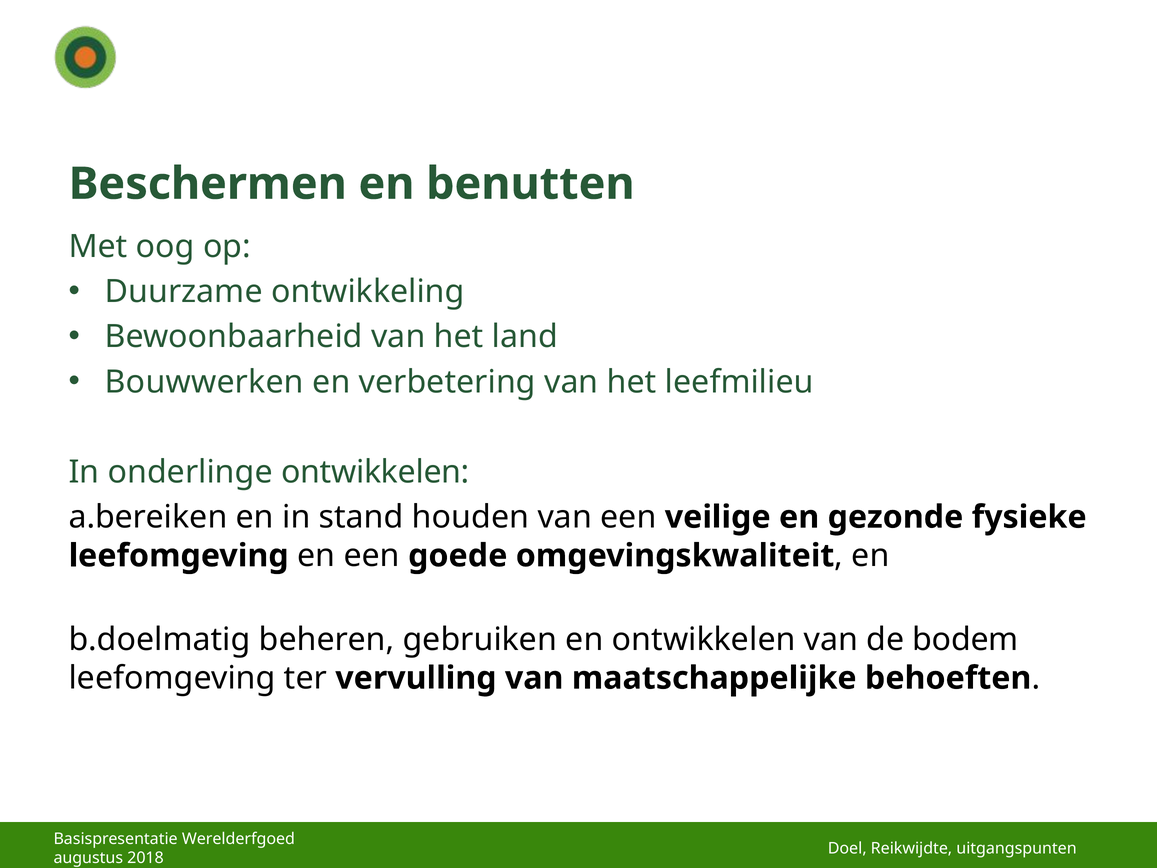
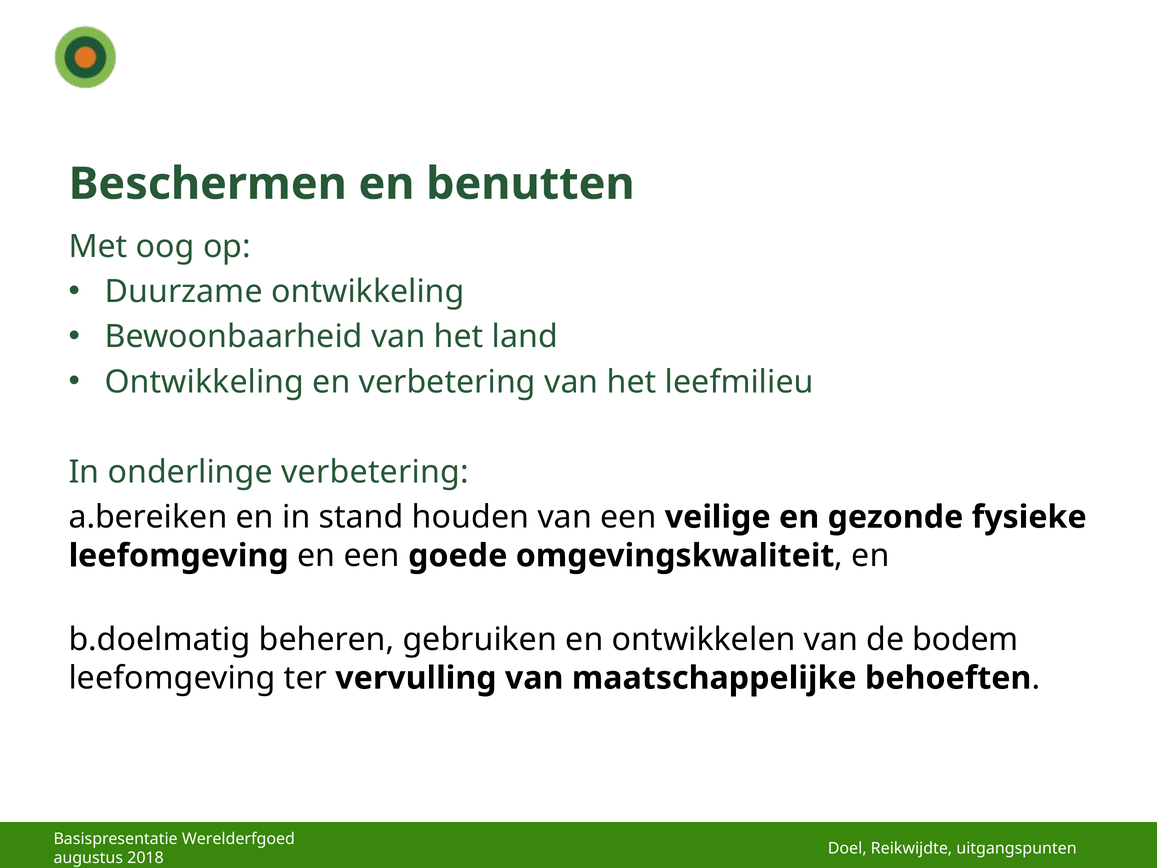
Bouwwerken at (204, 382): Bouwwerken -> Ontwikkeling
onderlinge ontwikkelen: ontwikkelen -> verbetering
